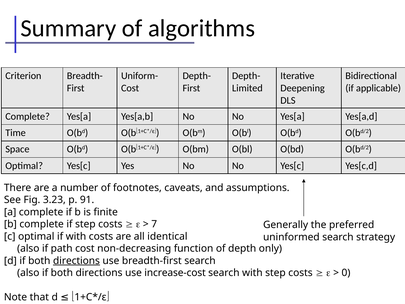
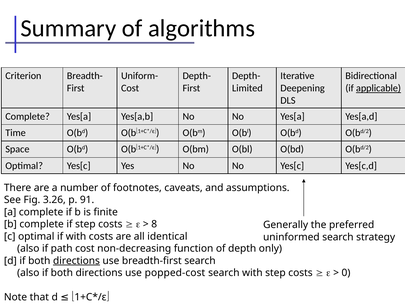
applicable underline: none -> present
3.23: 3.23 -> 3.26
7: 7 -> 8
increase-cost: increase-cost -> popped-cost
